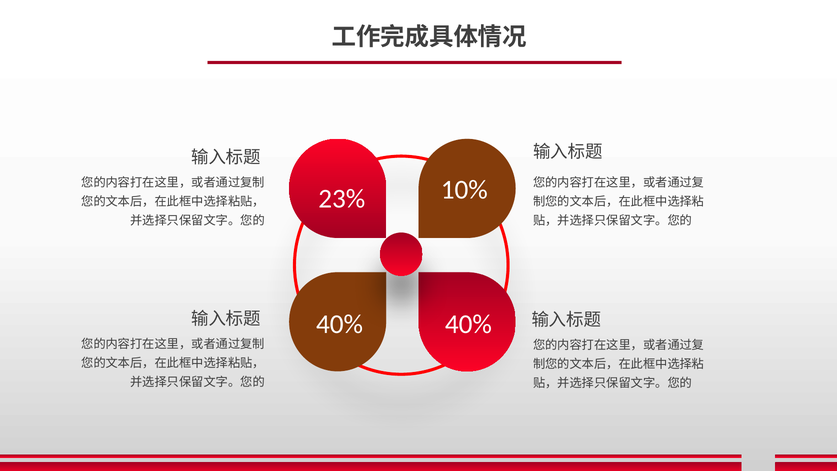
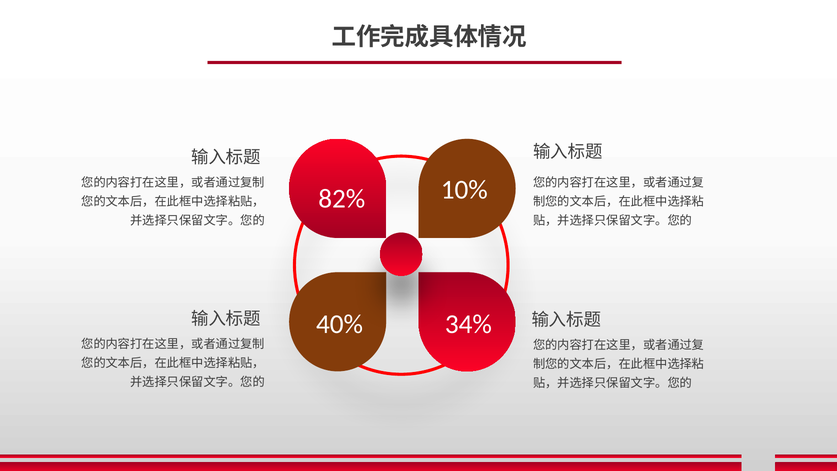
23%: 23% -> 82%
40% at (468, 324): 40% -> 34%
